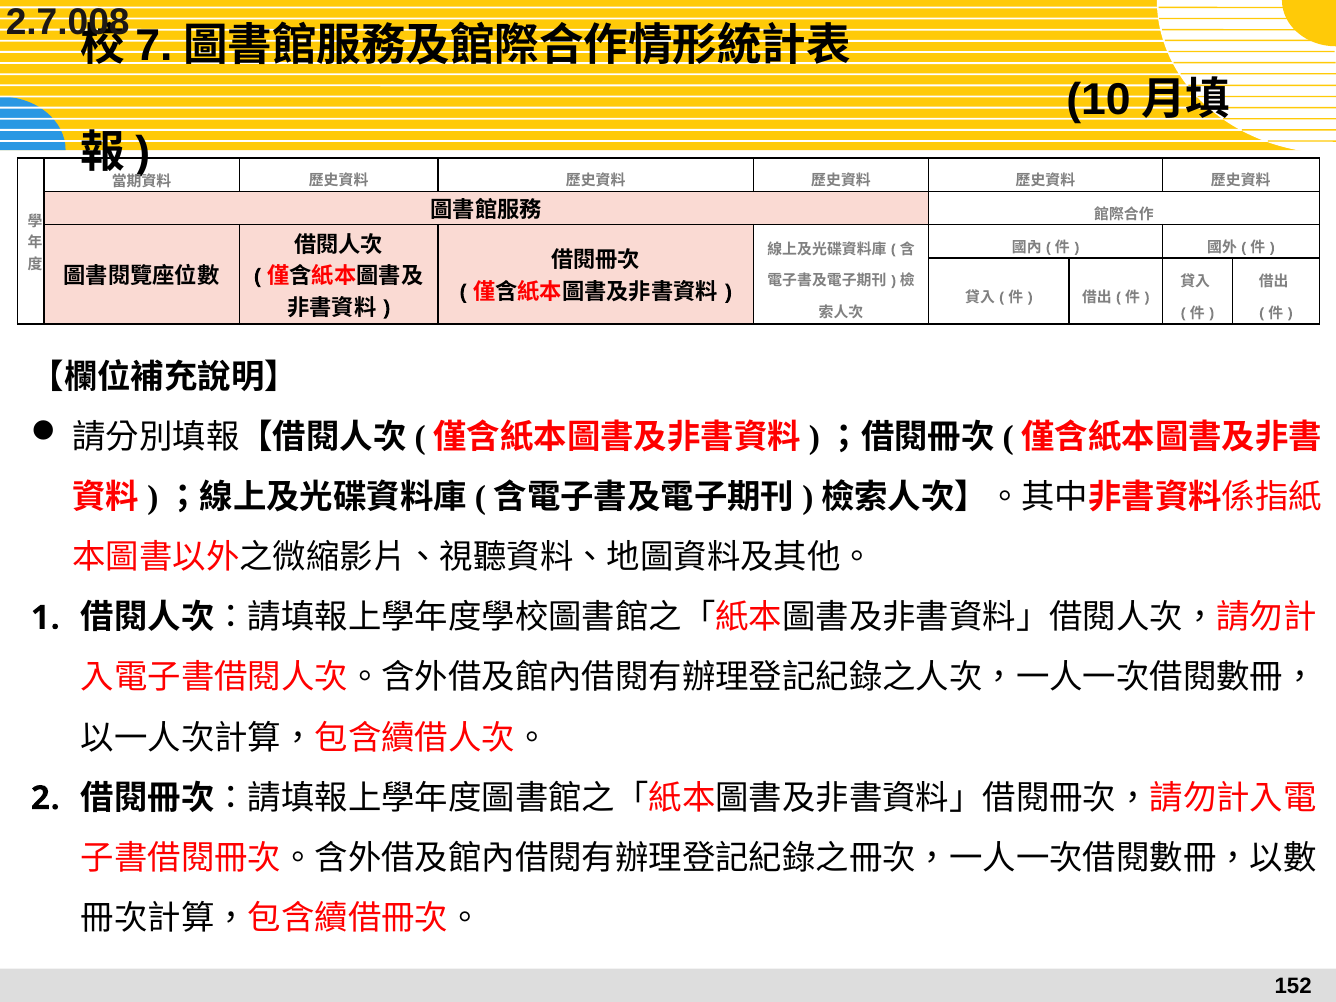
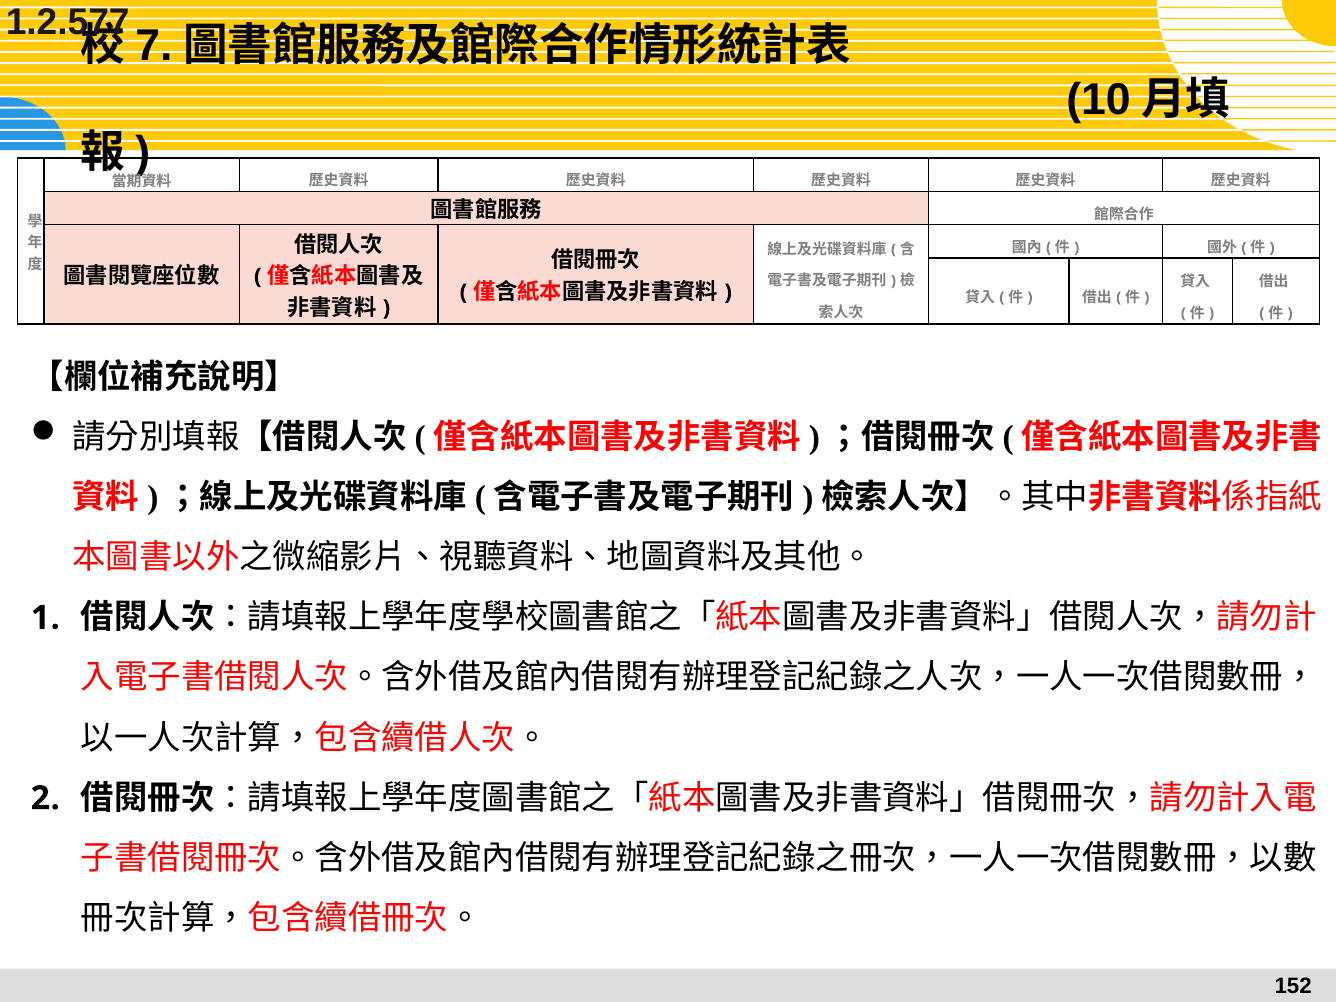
2.7.008: 2.7.008 -> 1.2.577
